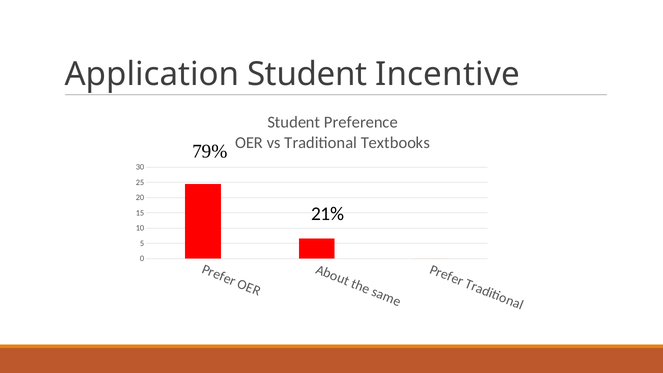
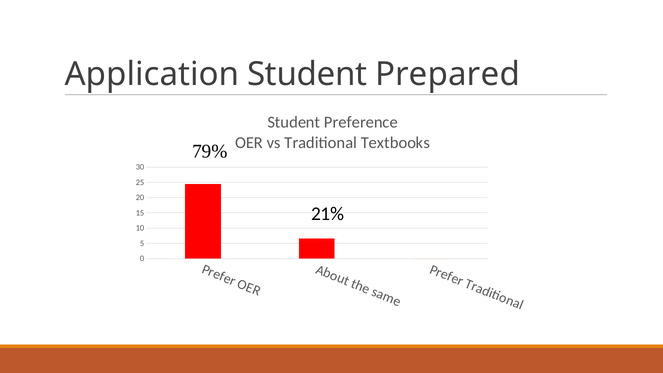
Incentive: Incentive -> Prepared
